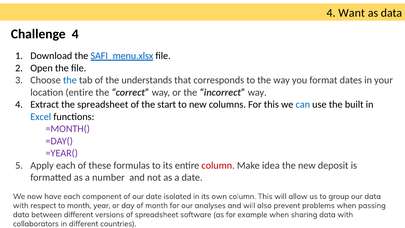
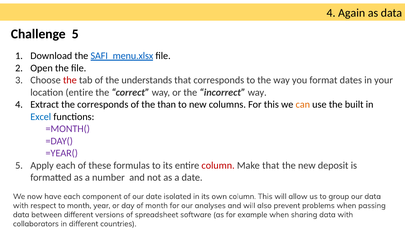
Want: Want -> Again
Challenge 4: 4 -> 5
the at (70, 80) colour: blue -> red
the spreadsheet: spreadsheet -> corresponds
start: start -> than
can colour: blue -> orange
Make idea: idea -> that
